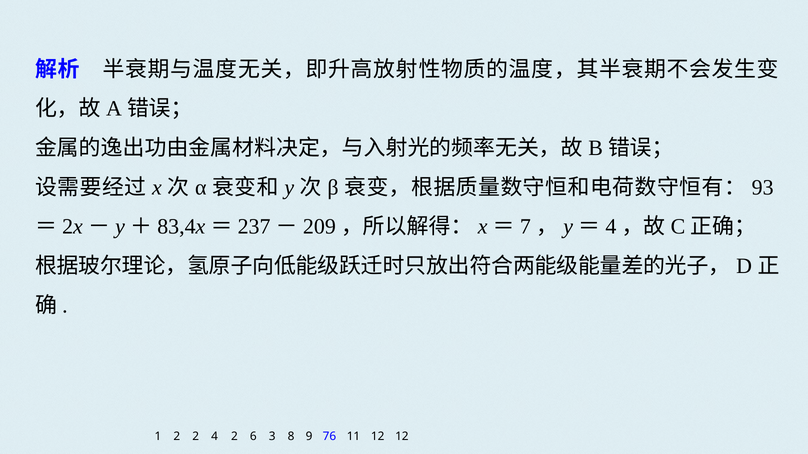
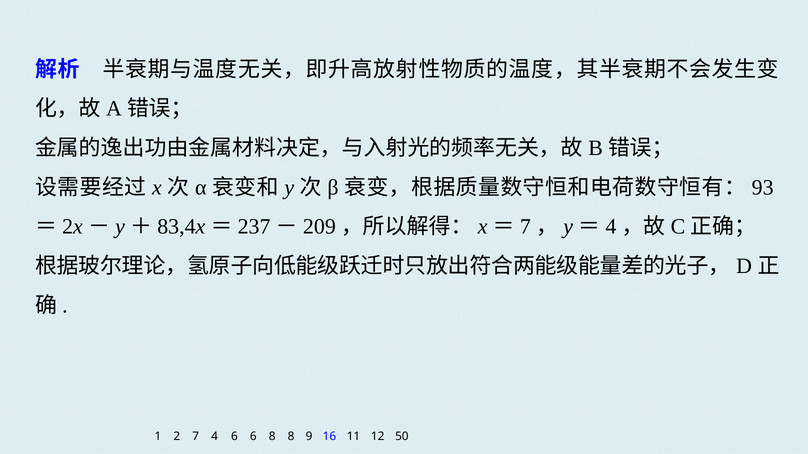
2 2: 2 -> 7
4 2: 2 -> 6
6 3: 3 -> 8
76: 76 -> 16
12 12: 12 -> 50
